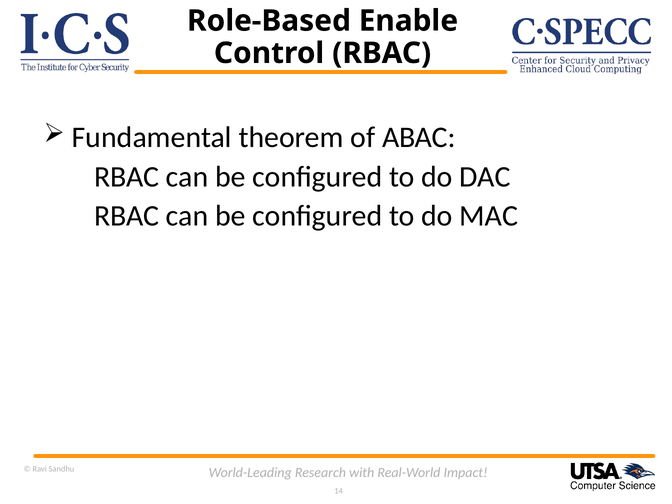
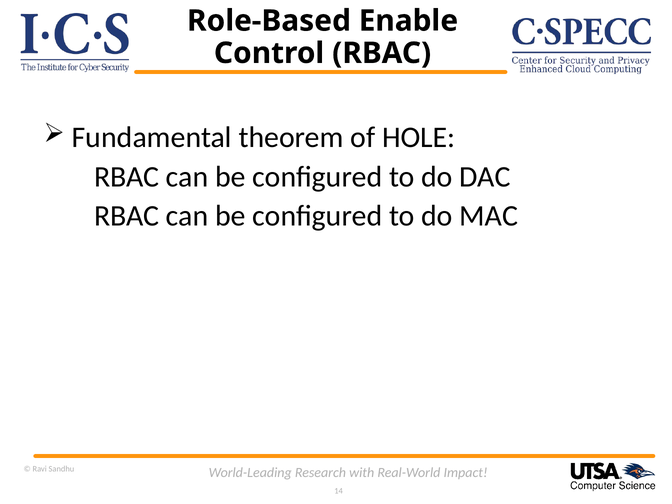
ABAC: ABAC -> HOLE
